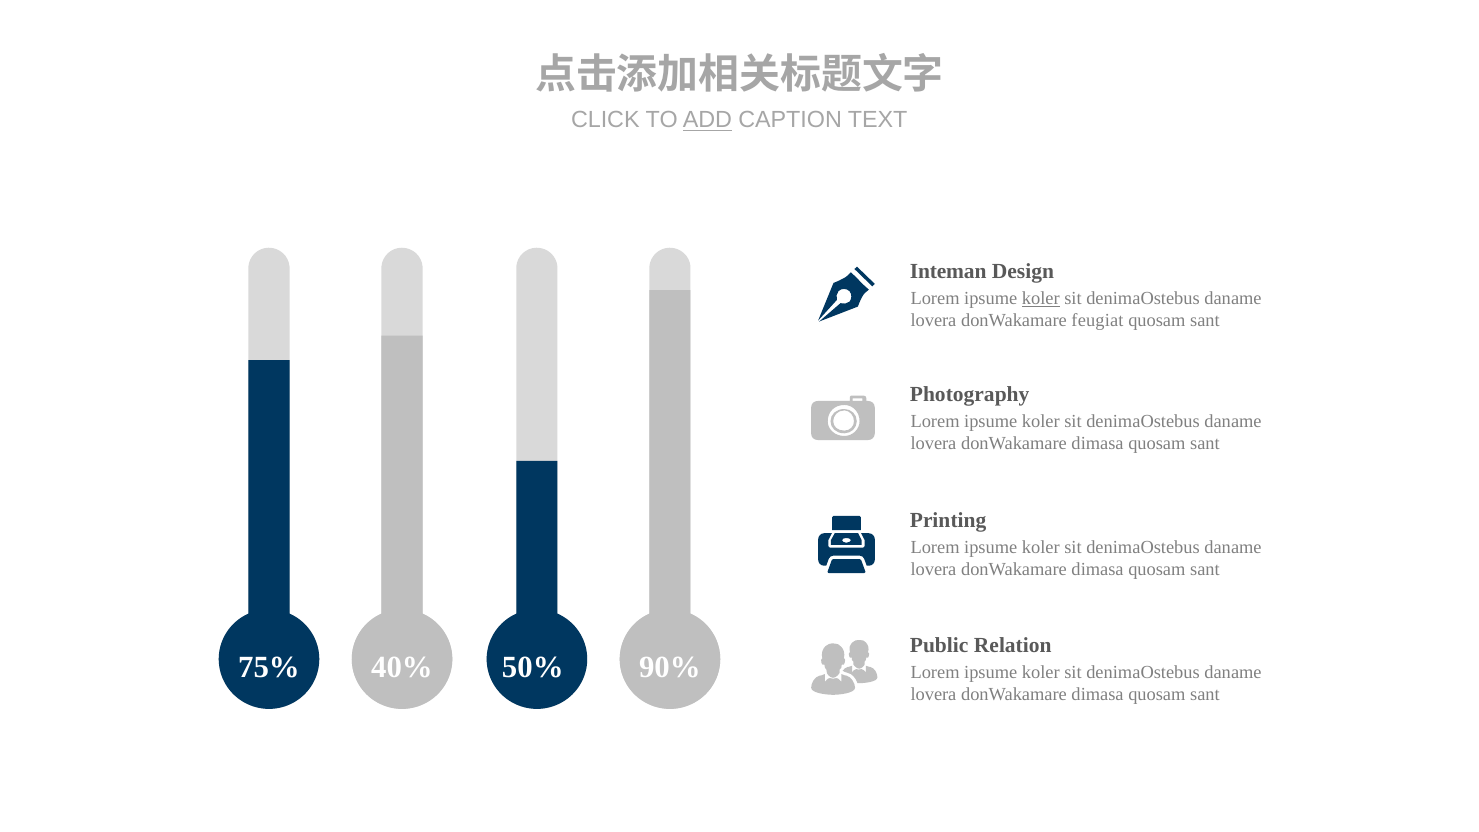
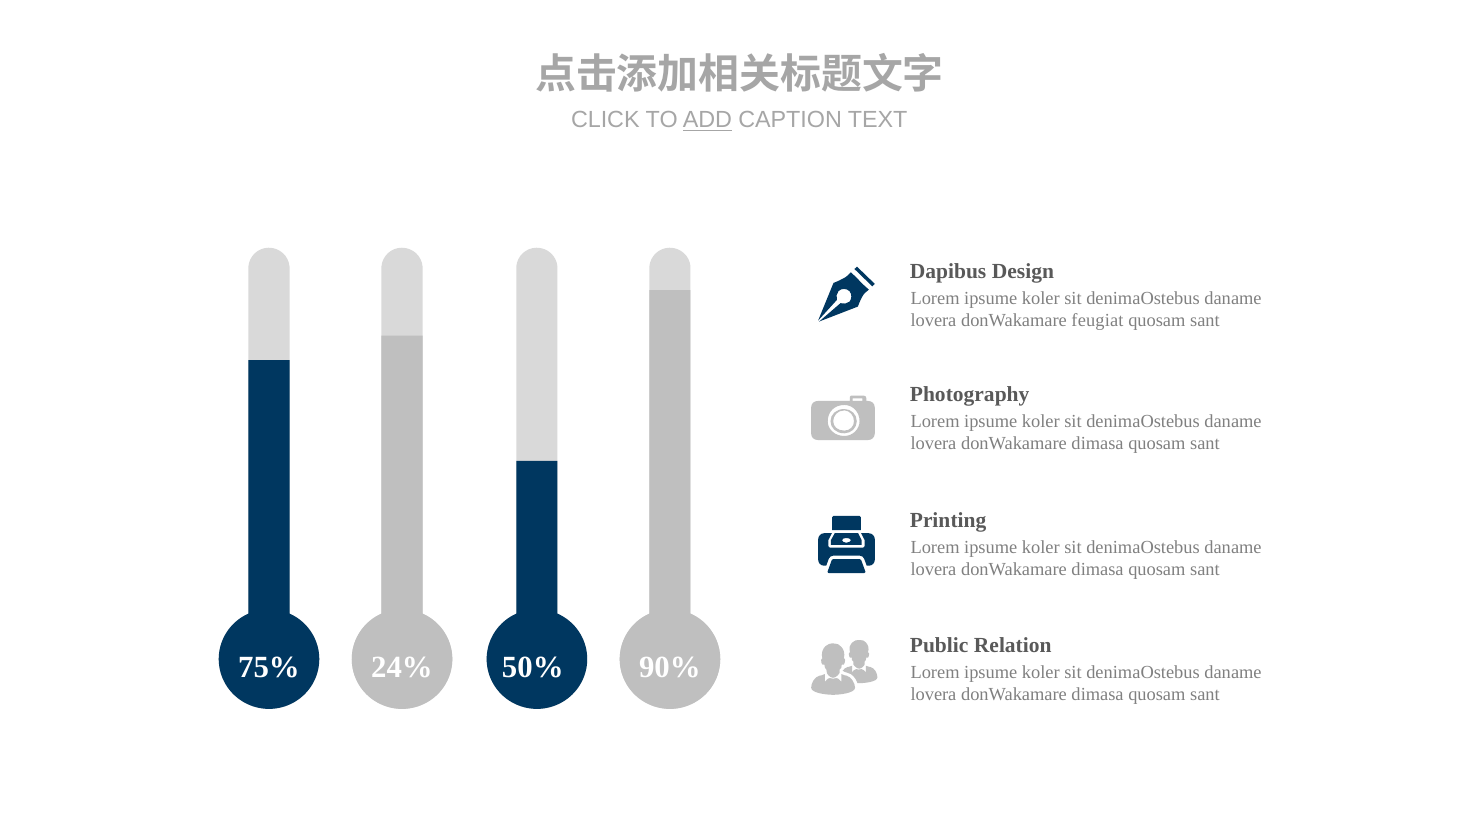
Inteman: Inteman -> Dapibus
koler at (1041, 298) underline: present -> none
40%: 40% -> 24%
